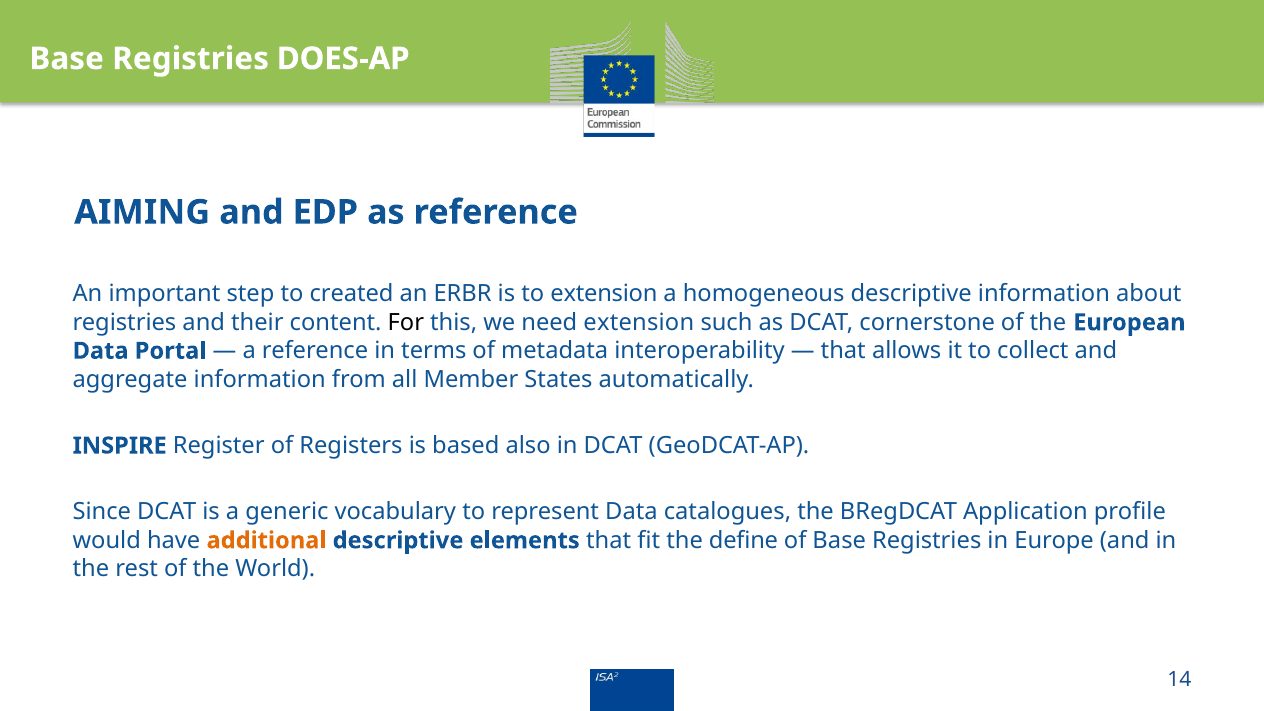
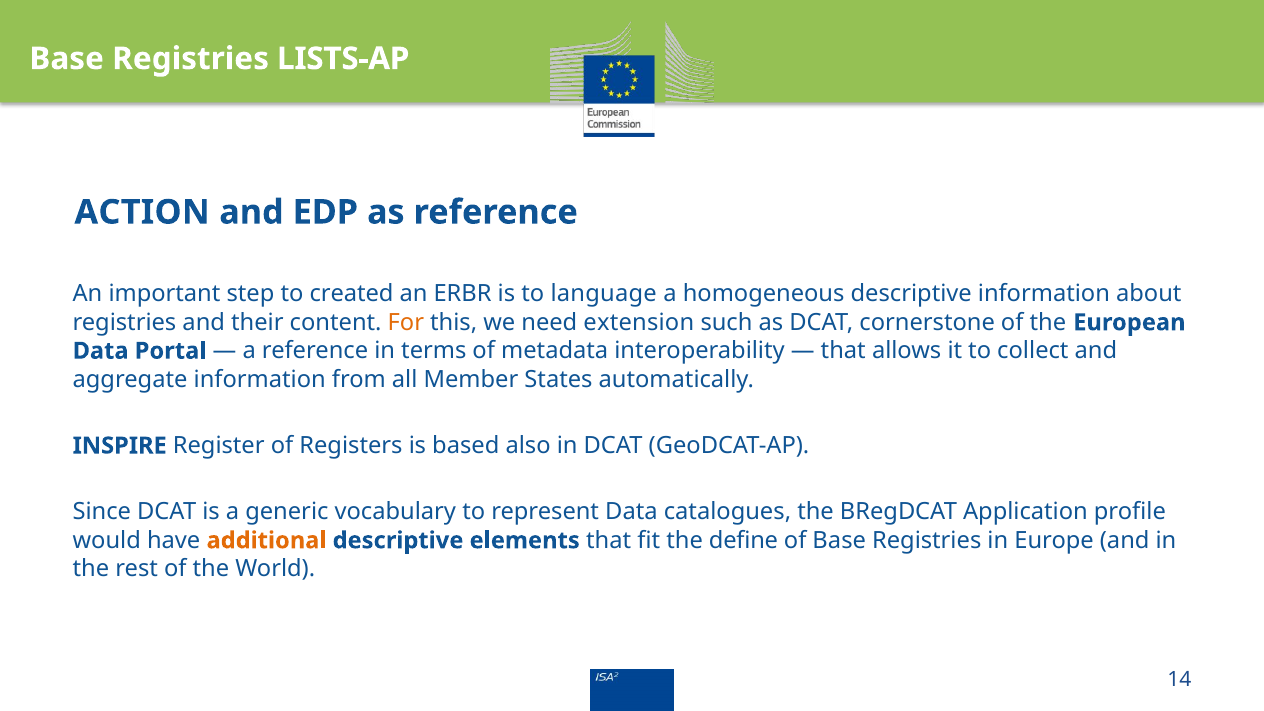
DOES-AP: DOES-AP -> LISTS-AP
AIMING: AIMING -> ACTION
to extension: extension -> language
For colour: black -> orange
